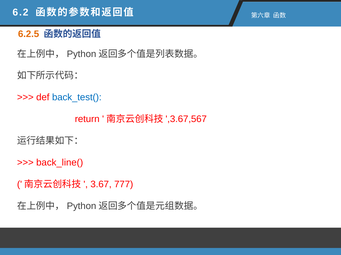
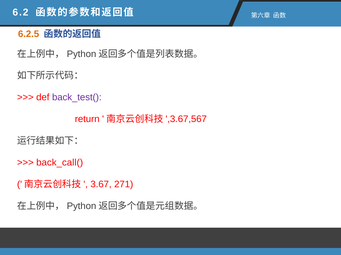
back_test( colour: blue -> purple
back_line(: back_line( -> back_call(
777: 777 -> 271
